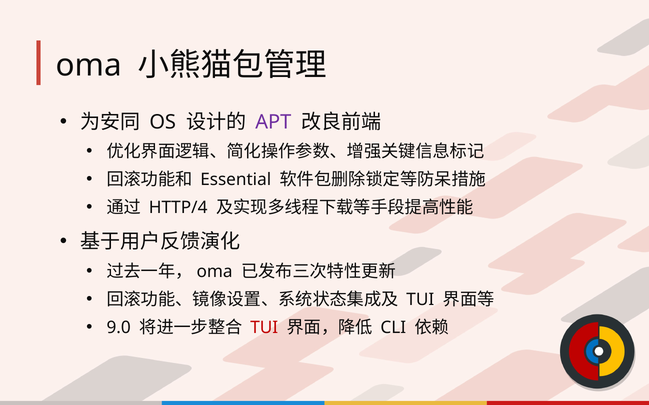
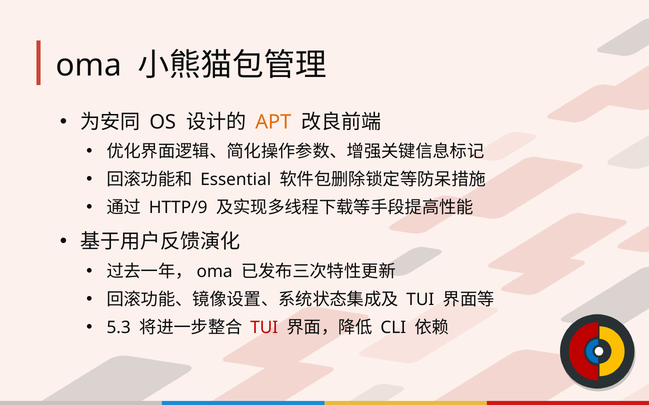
APT colour: purple -> orange
HTTP/4: HTTP/4 -> HTTP/9
9.0: 9.0 -> 5.3
